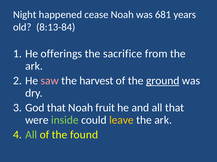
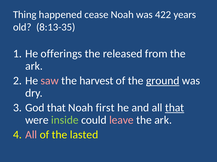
Night: Night -> Thing
681: 681 -> 422
8:13-84: 8:13-84 -> 8:13-35
sacrifice: sacrifice -> released
fruit: fruit -> first
that at (175, 108) underline: none -> present
leave colour: yellow -> pink
All at (31, 135) colour: light green -> pink
found: found -> lasted
